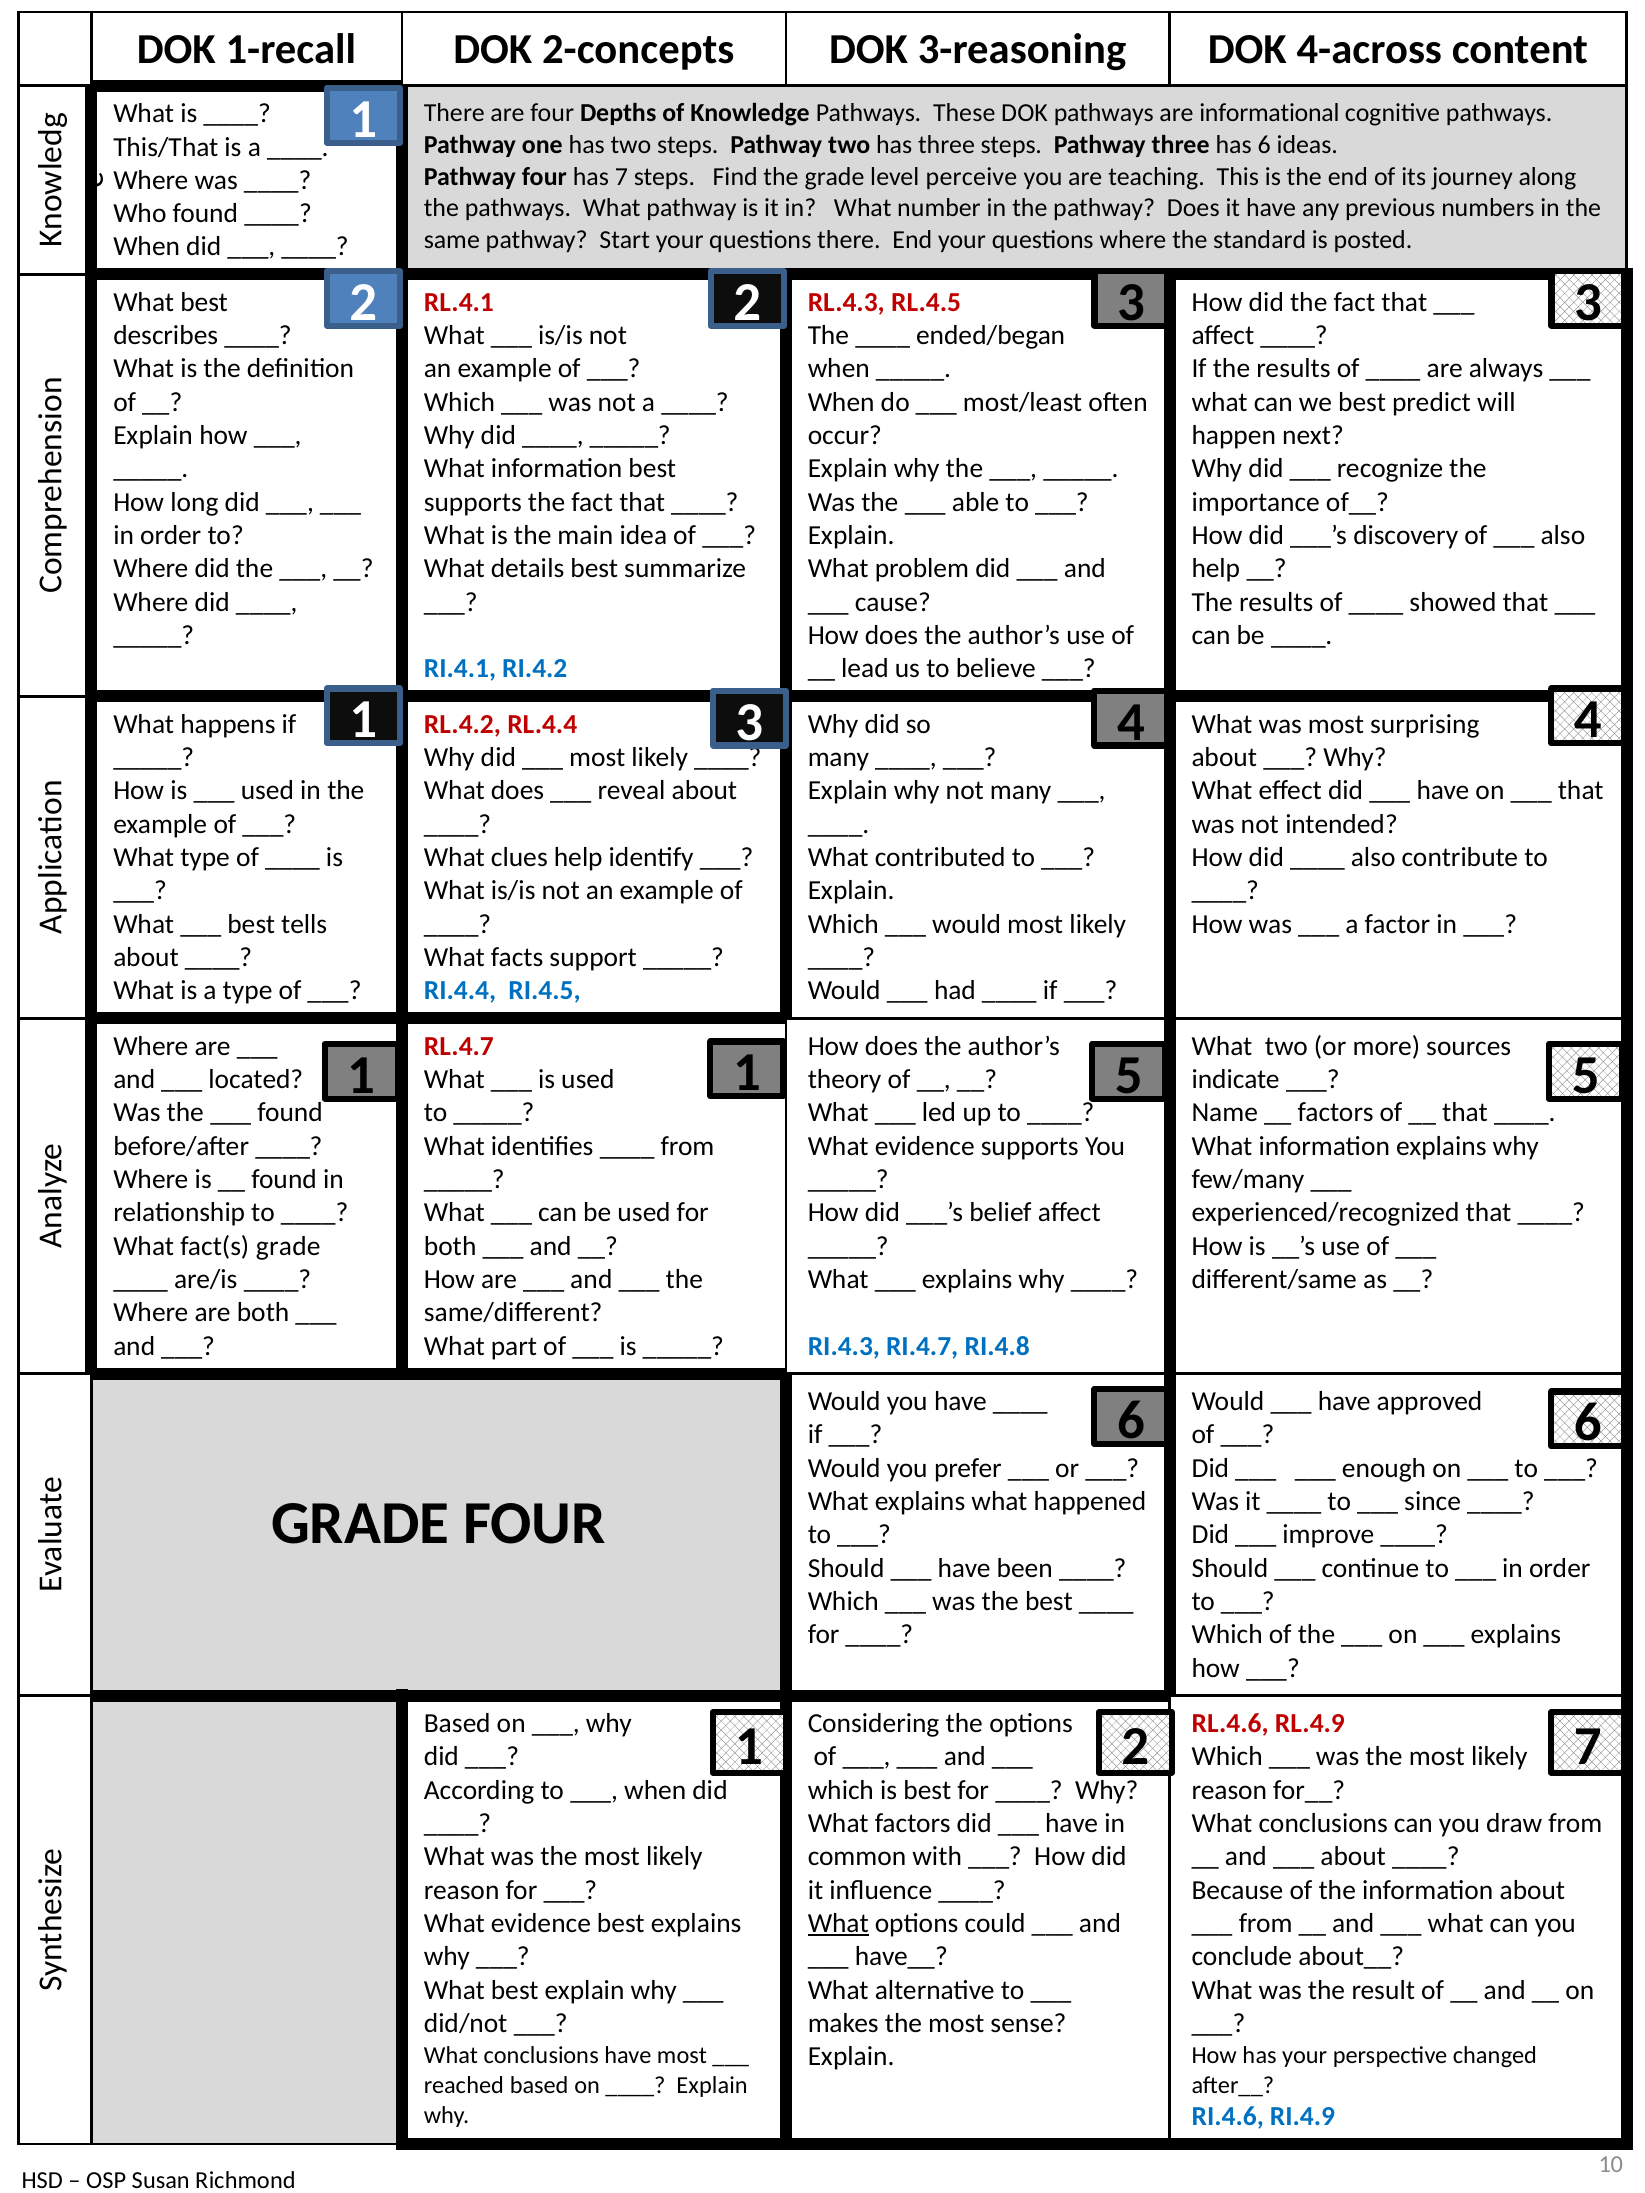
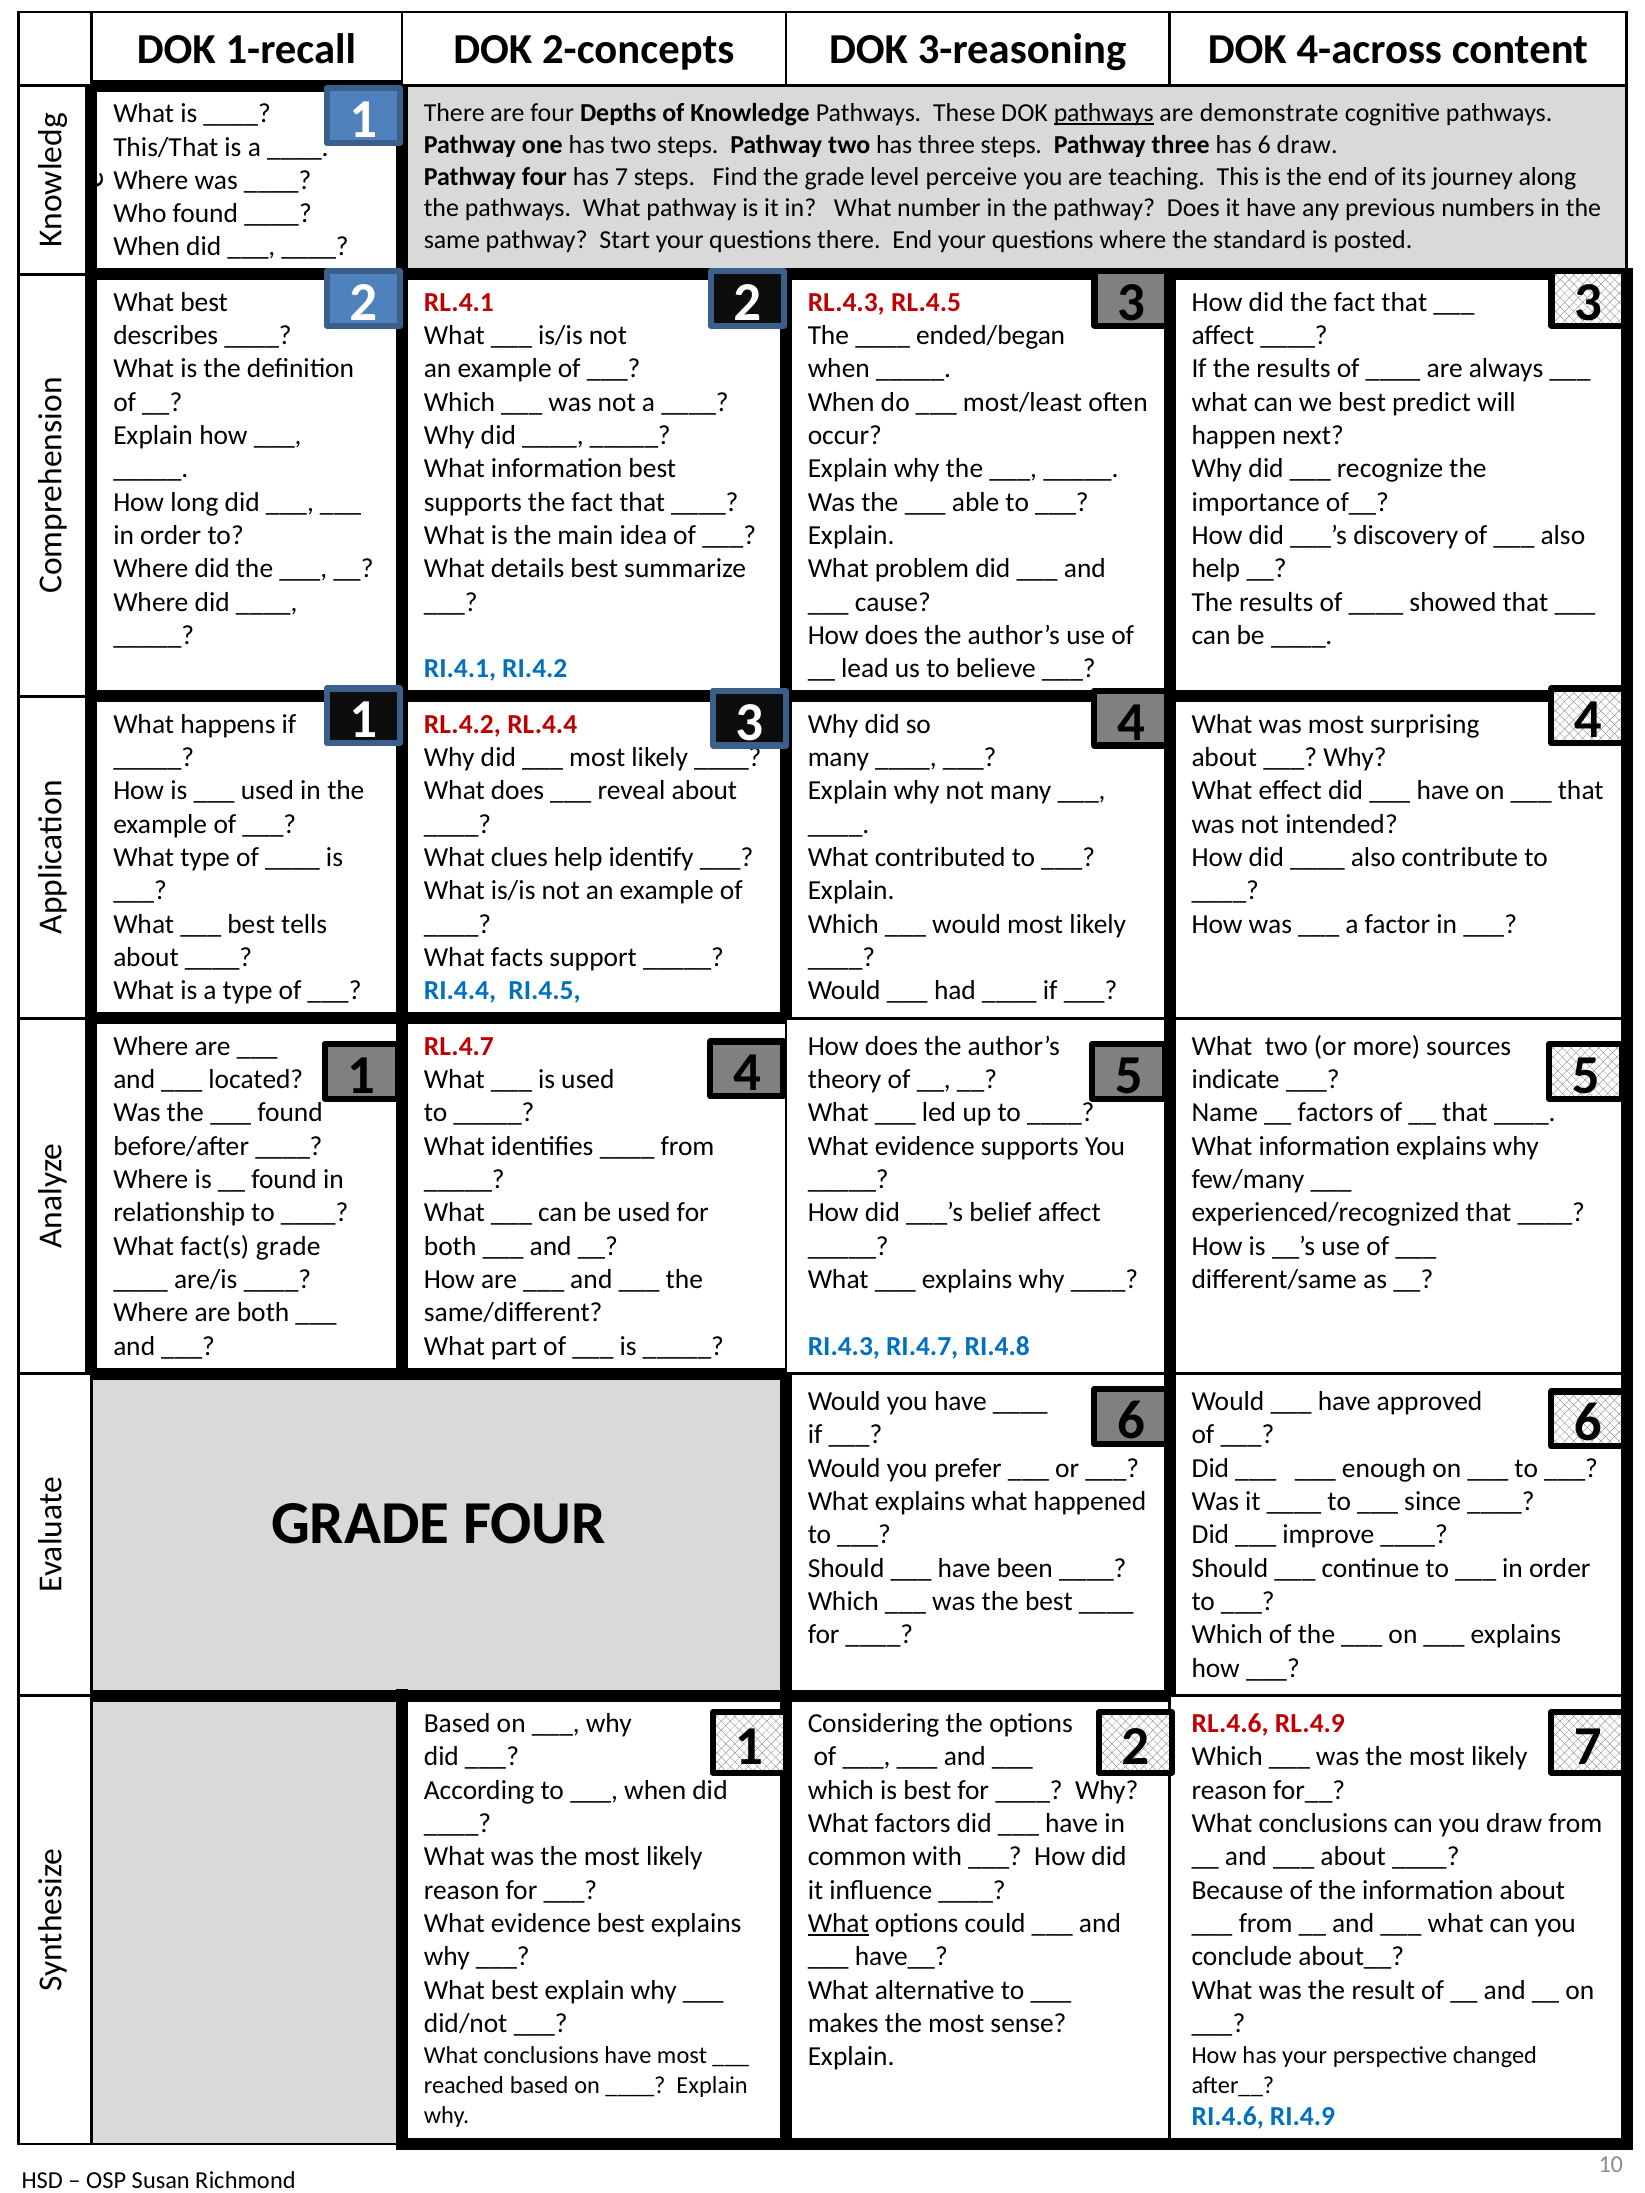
pathways at (1104, 113) underline: none -> present
informational: informational -> demonstrate
6 ideas: ideas -> draw
1 1: 1 -> 4
